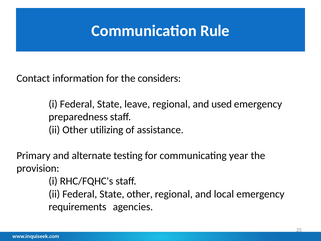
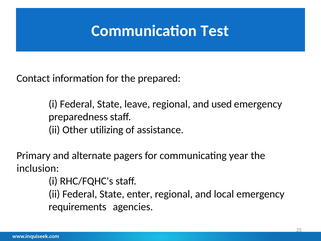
Rule: Rule -> Test
considers: considers -> prepared
testing: testing -> pagers
provision: provision -> inclusion
State other: other -> enter
